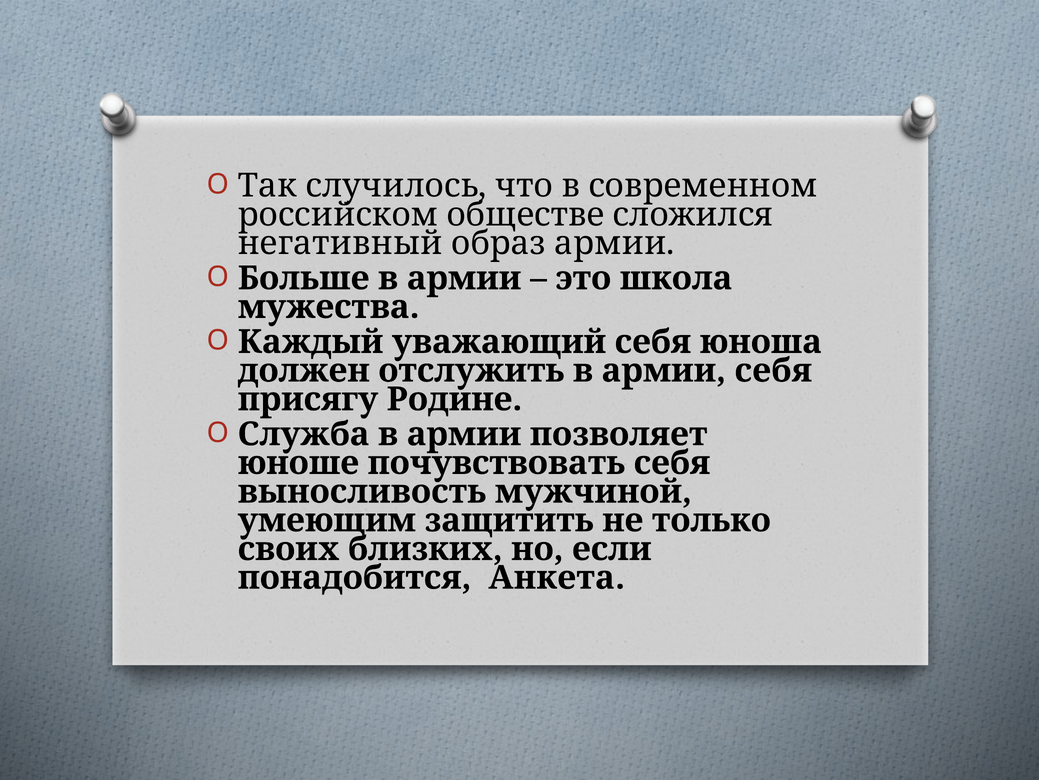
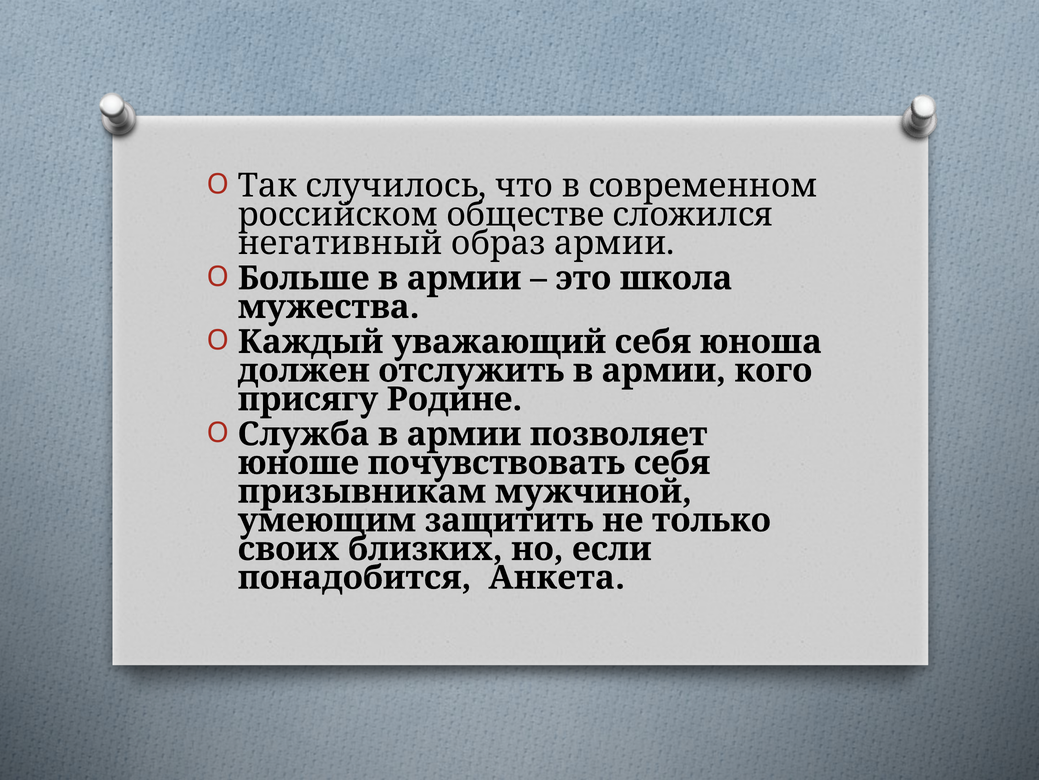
армии себя: себя -> кого
выносливость: выносливость -> призывникам
